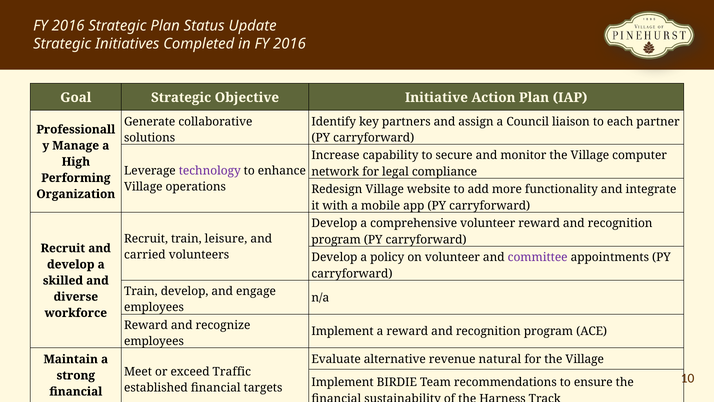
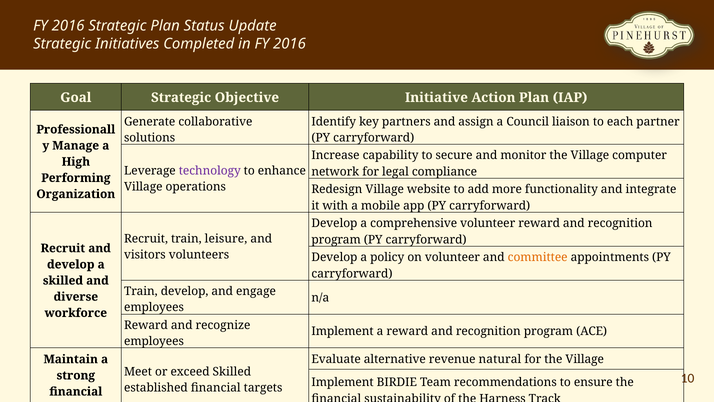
carried: carried -> visitors
committee colour: purple -> orange
exceed Traffic: Traffic -> Skilled
